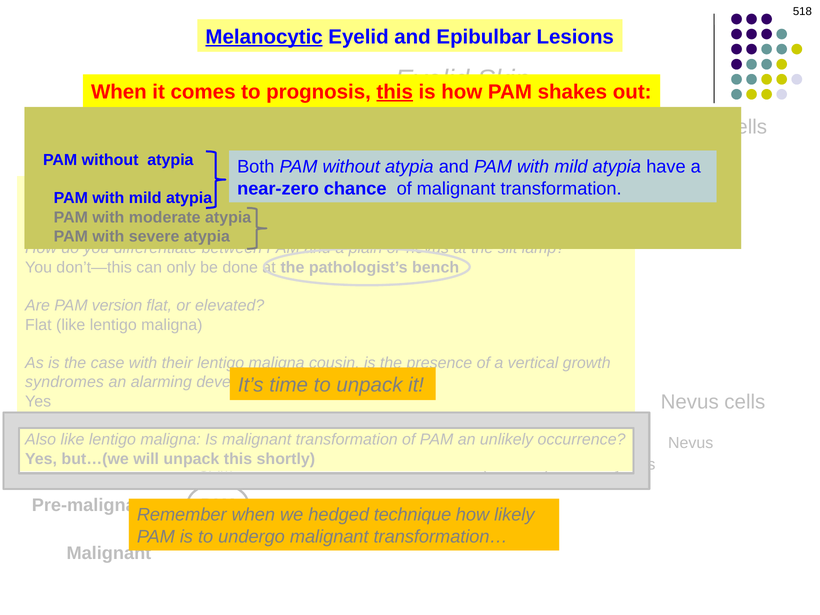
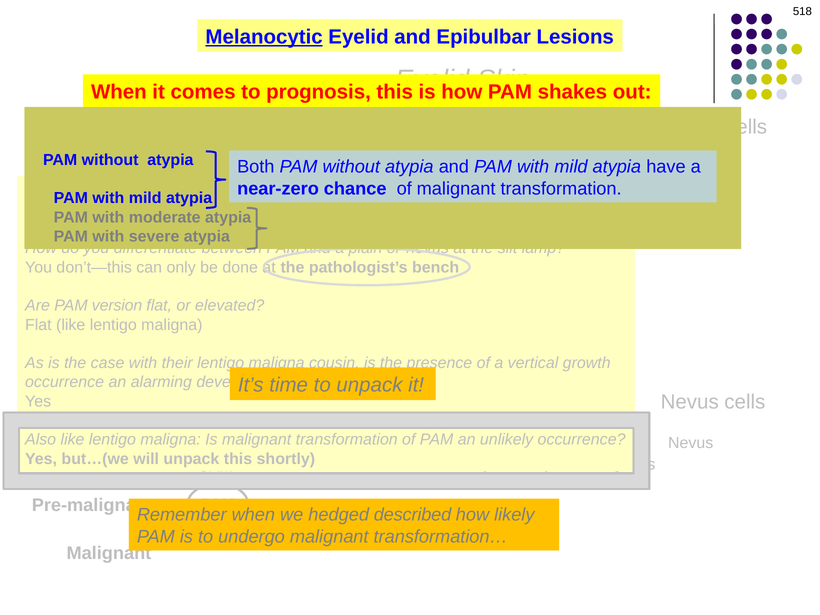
this at (395, 92) underline: present -> none
syndromes at (65, 382): syndromes -> occurrence
technique: technique -> described
